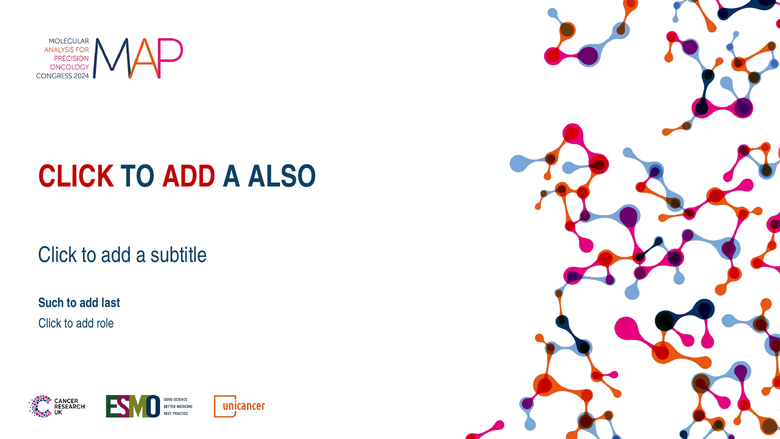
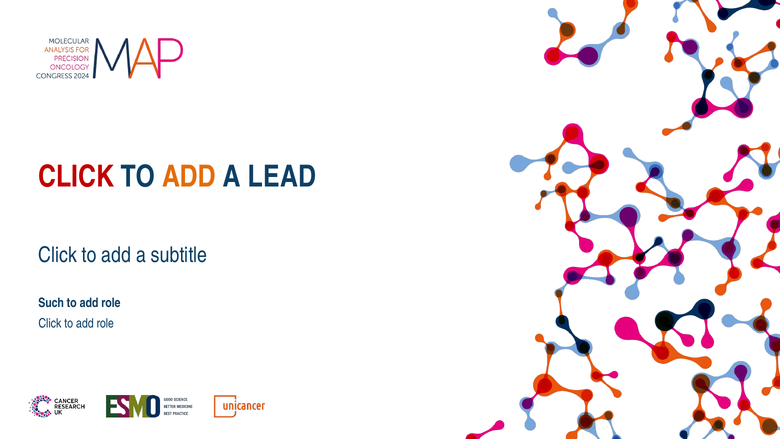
ADD at (189, 177) colour: red -> orange
ALSO: ALSO -> LEAD
last at (111, 303): last -> role
